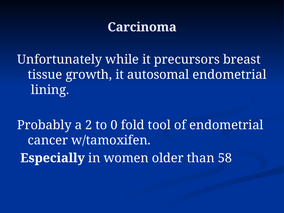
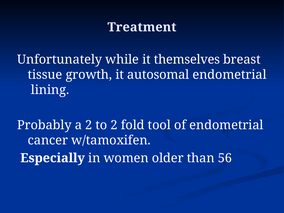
Carcinoma: Carcinoma -> Treatment
precursors: precursors -> themselves
to 0: 0 -> 2
58: 58 -> 56
